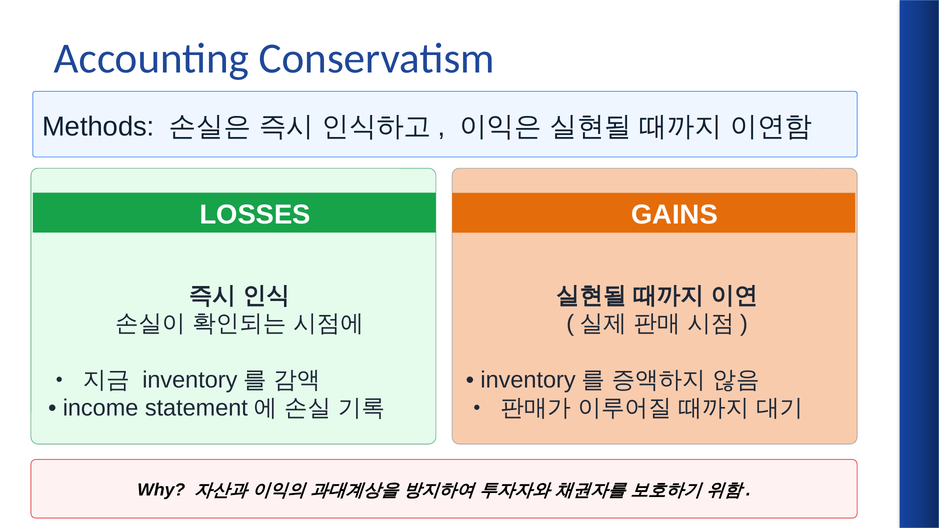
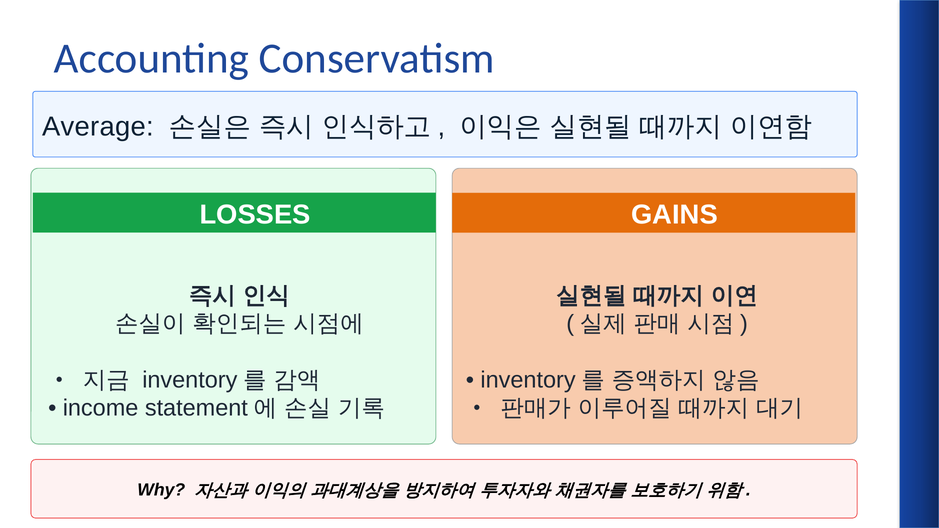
Methods: Methods -> Average
